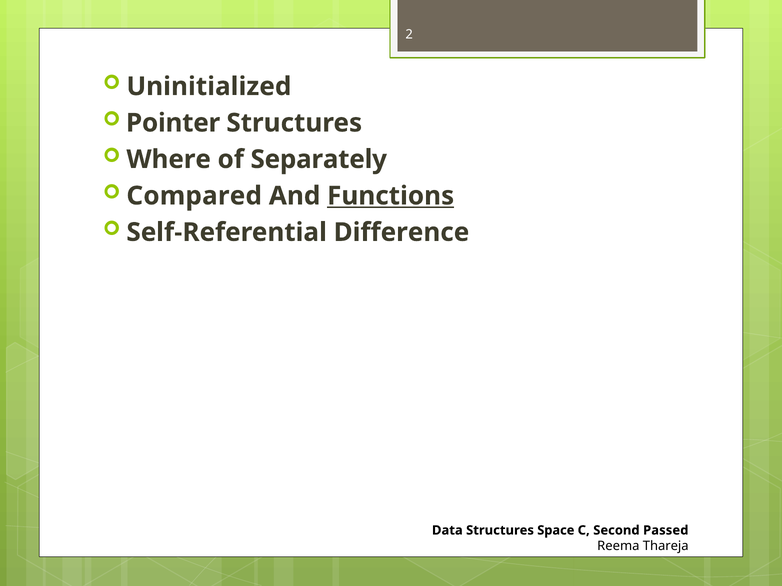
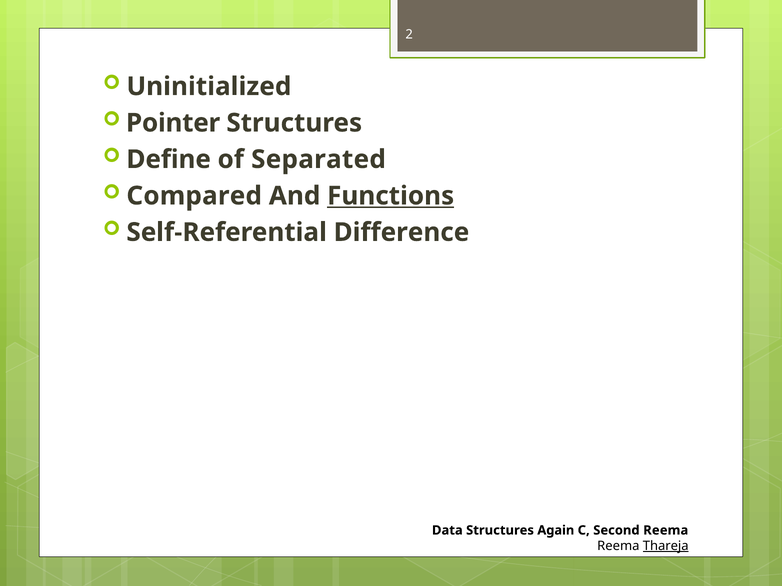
Where: Where -> Define
Separately: Separately -> Separated
Space: Space -> Again
Second Passed: Passed -> Reema
Thareja underline: none -> present
